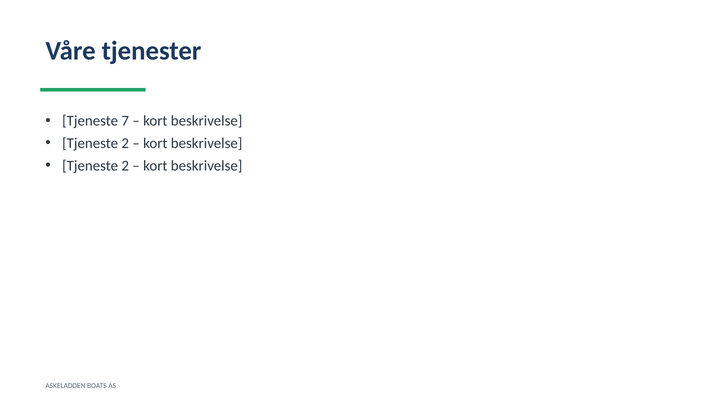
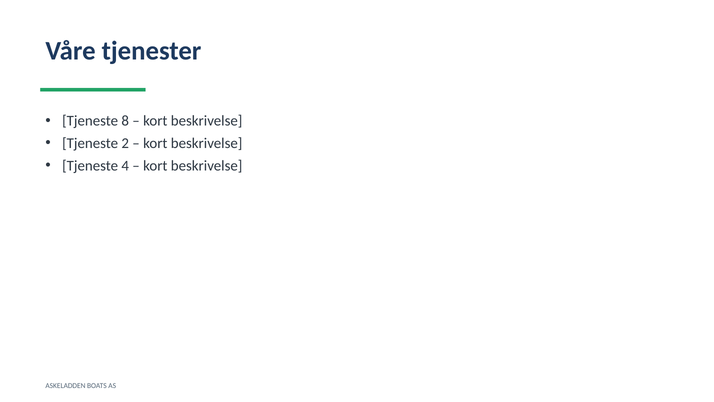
7: 7 -> 8
2 at (125, 166): 2 -> 4
